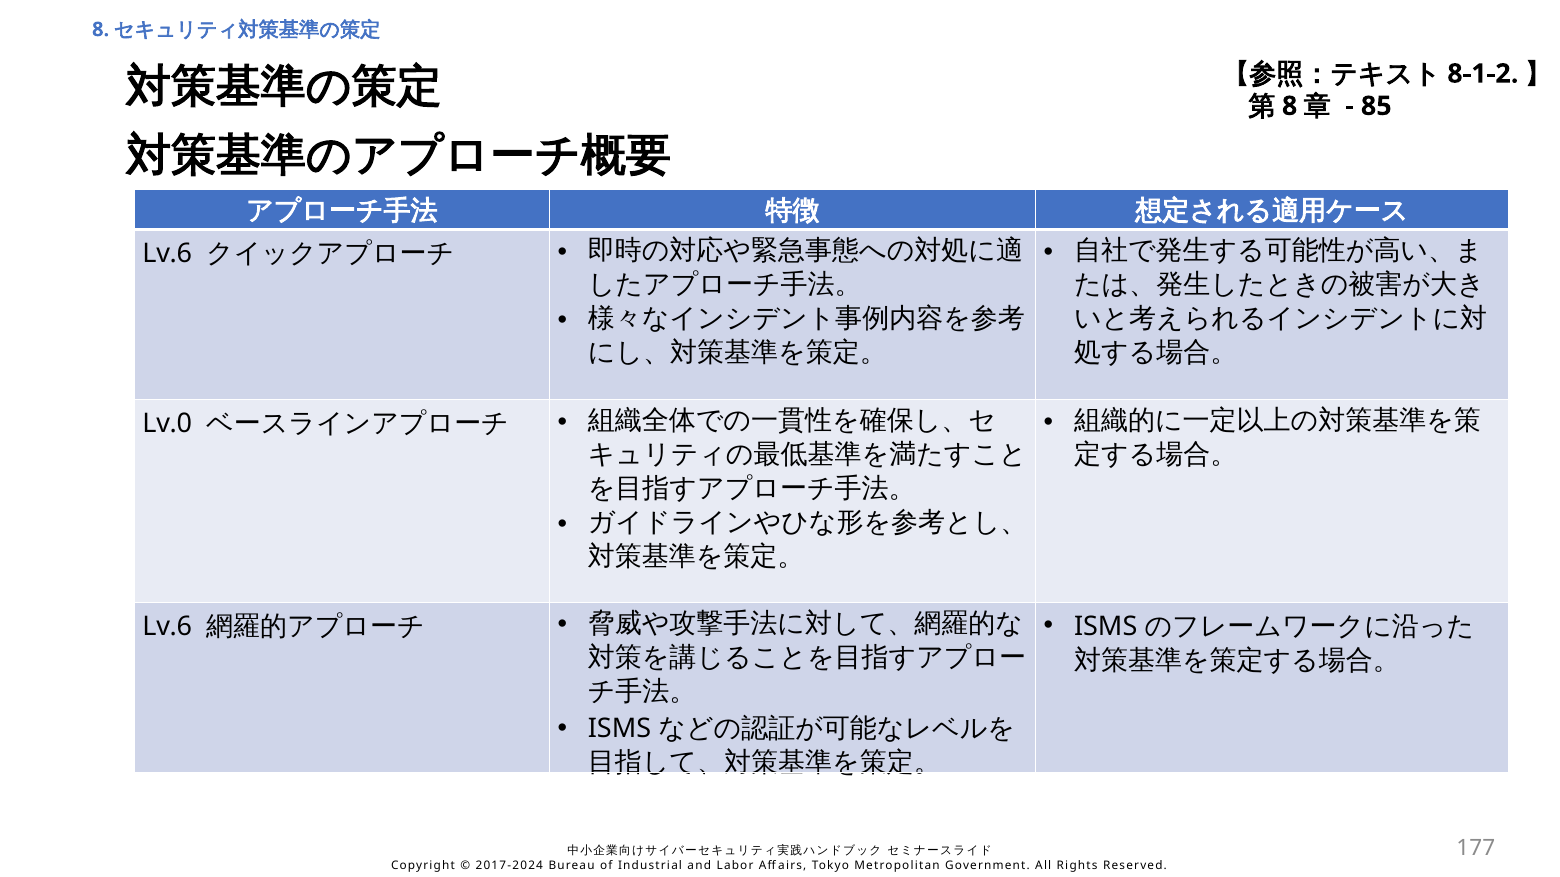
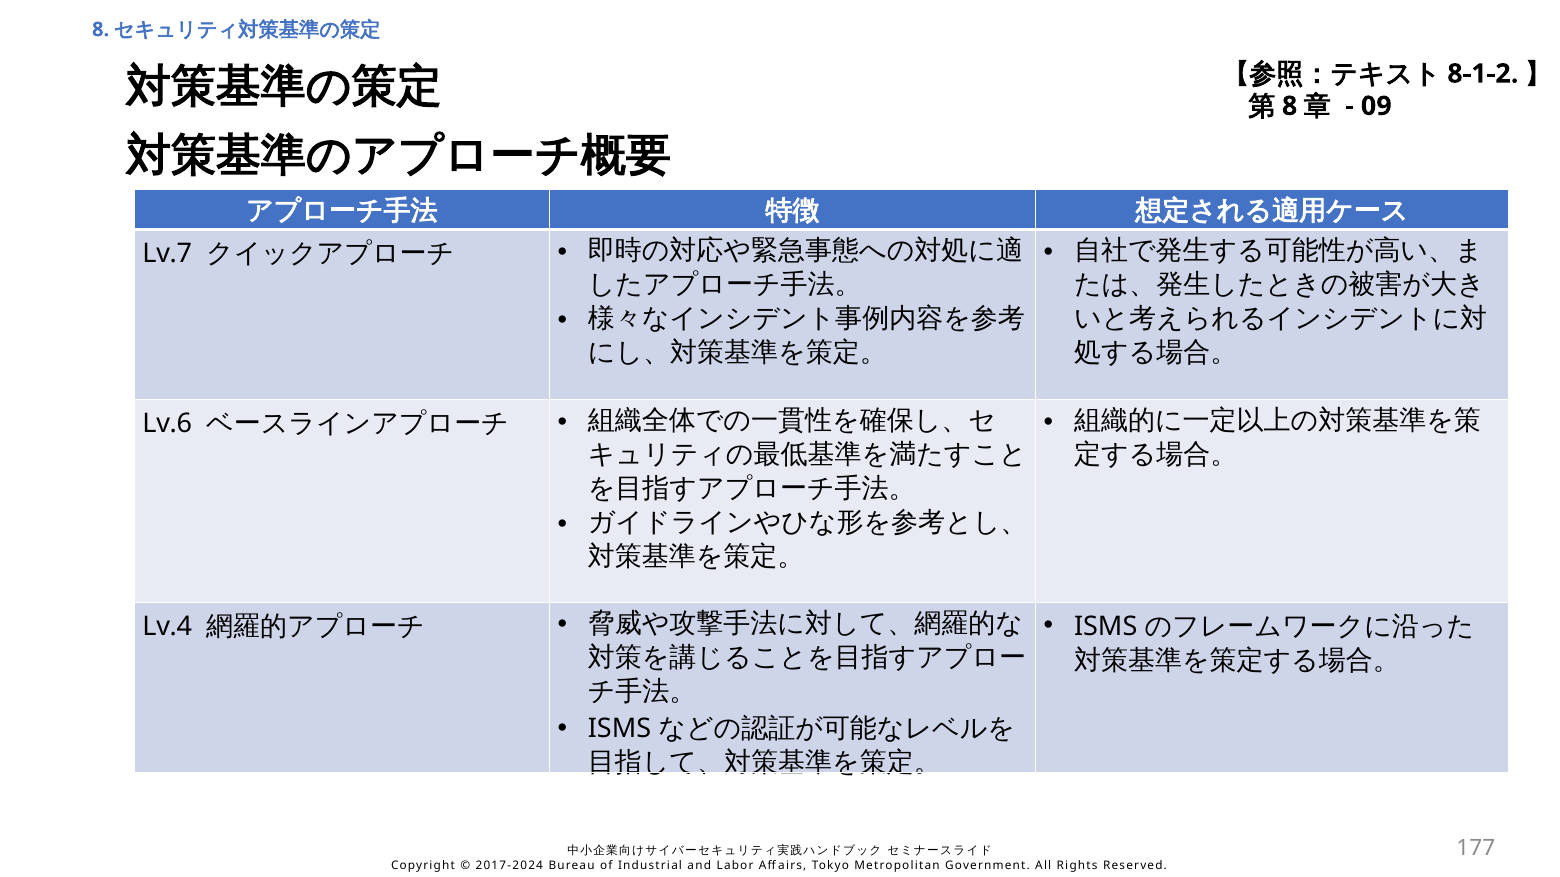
85: 85 -> 09
Lv.6 at (167, 254): Lv.6 -> Lv.7
Lv.0: Lv.0 -> Lv.6
Lv.6 at (167, 627): Lv.6 -> Lv.4
